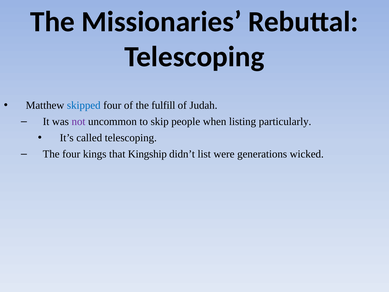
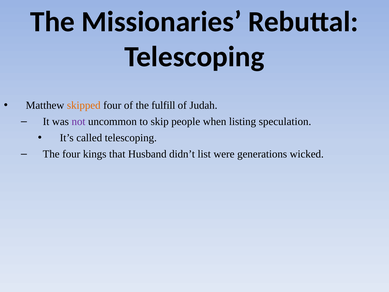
skipped colour: blue -> orange
particularly: particularly -> speculation
Kingship: Kingship -> Husband
